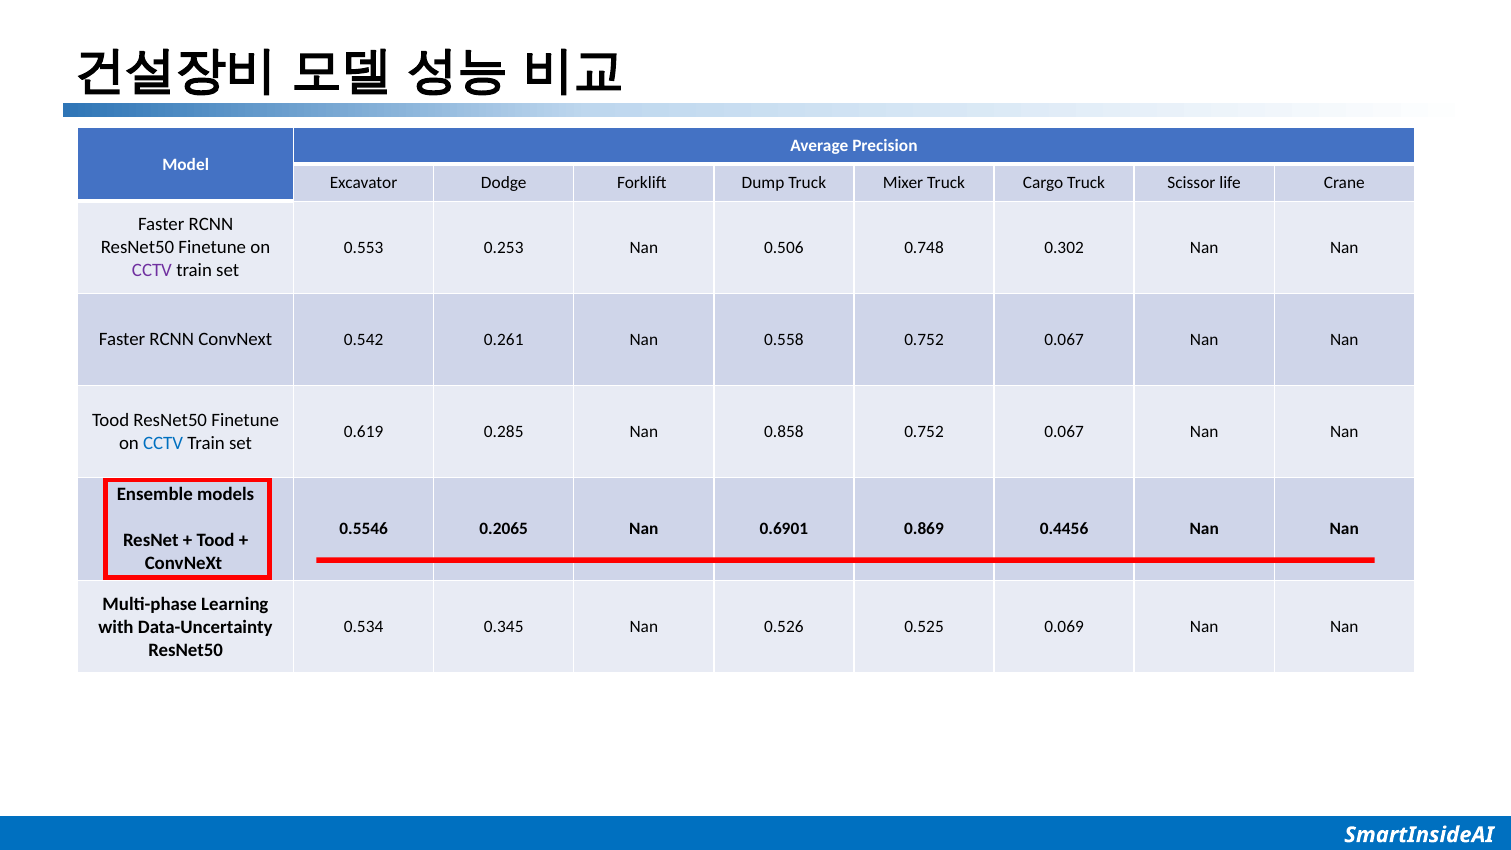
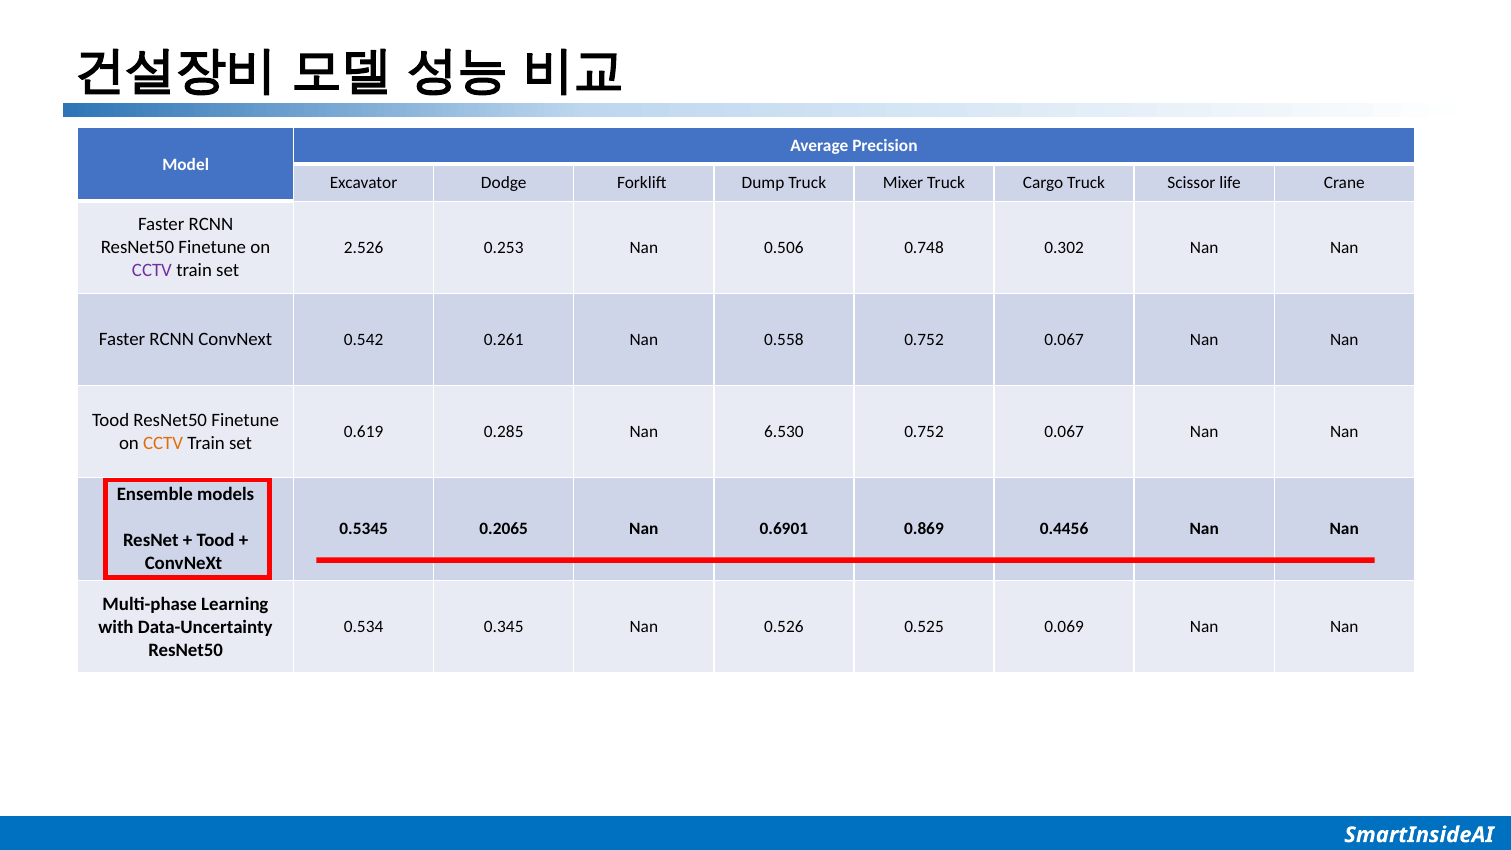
0.553: 0.553 -> 2.526
0.858: 0.858 -> 6.530
CCTV at (163, 443) colour: blue -> orange
0.5546: 0.5546 -> 0.5345
